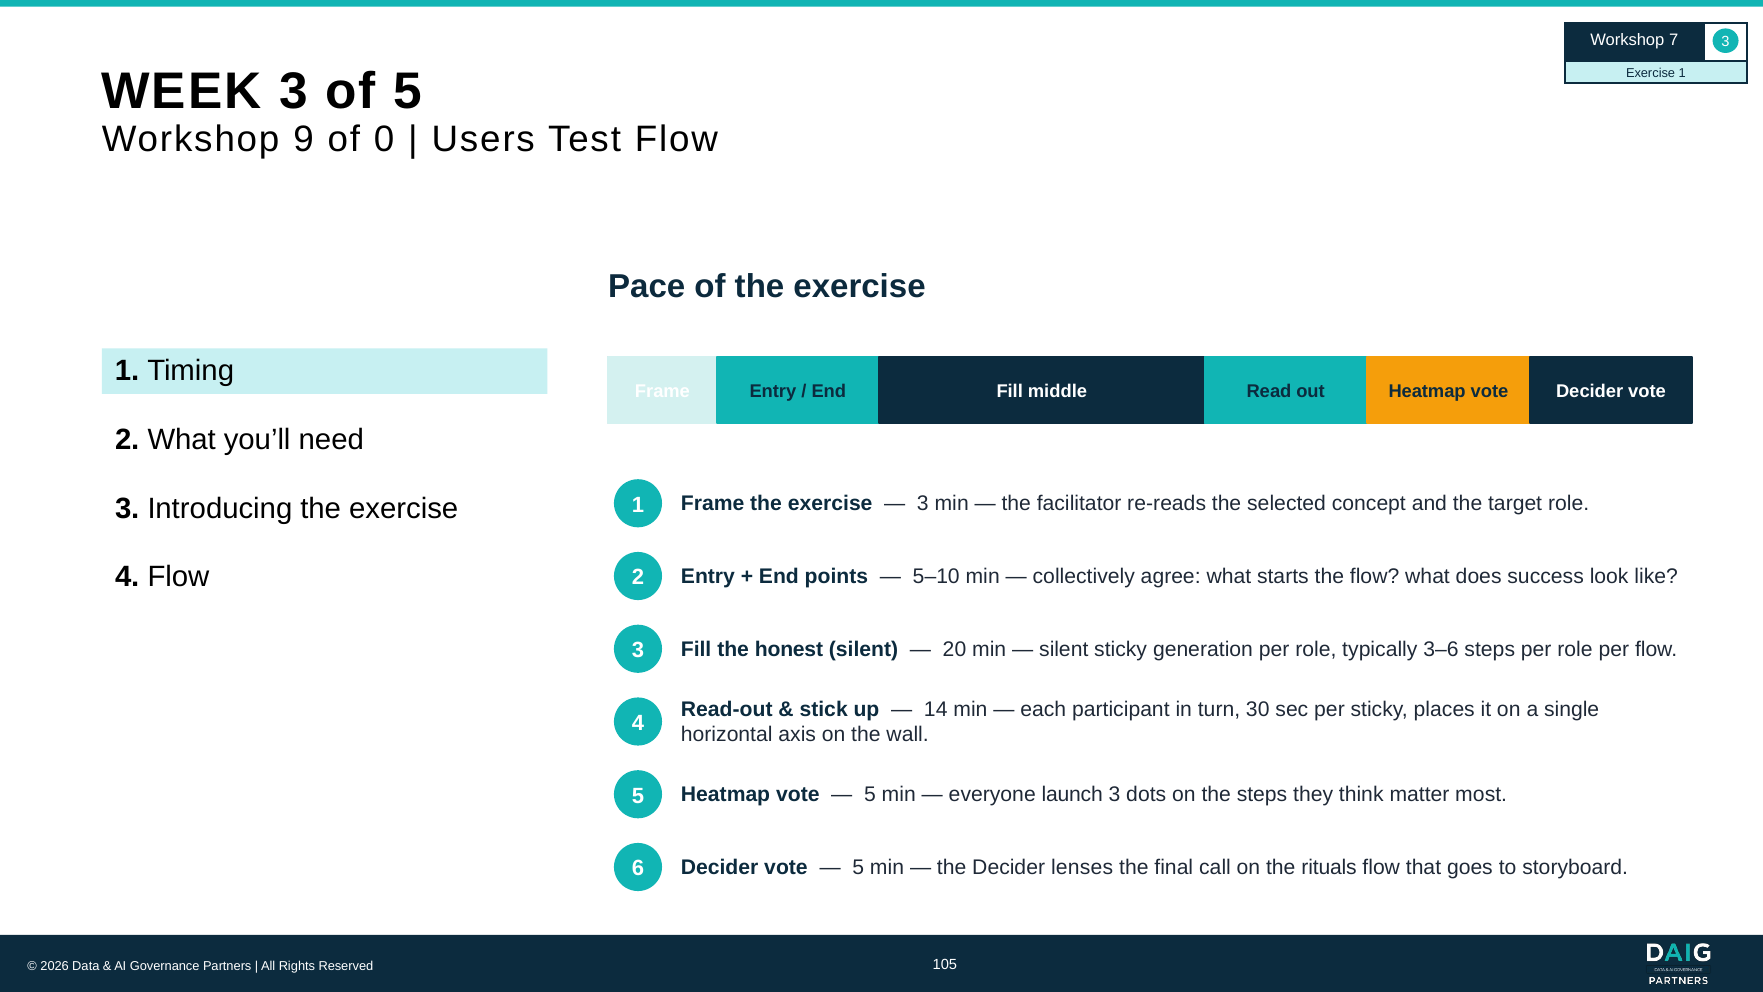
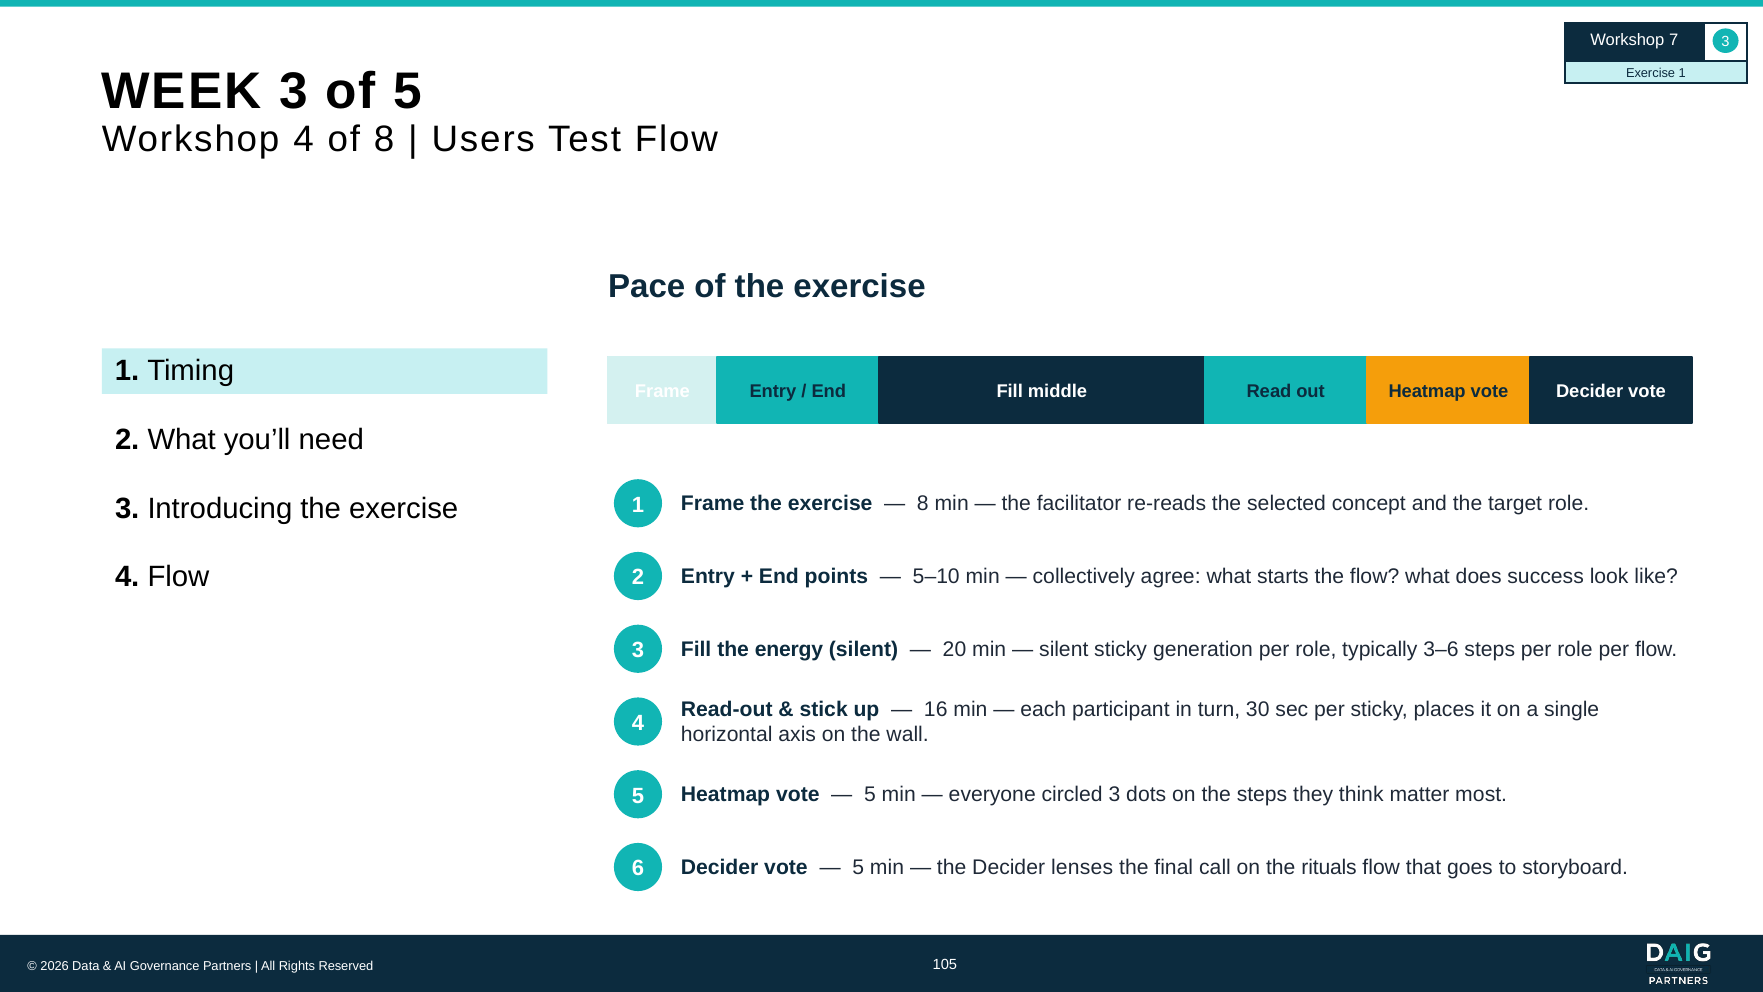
Workshop 9: 9 -> 4
of 0: 0 -> 8
3 at (923, 504): 3 -> 8
honest: honest -> energy
14: 14 -> 16
launch: launch -> circled
